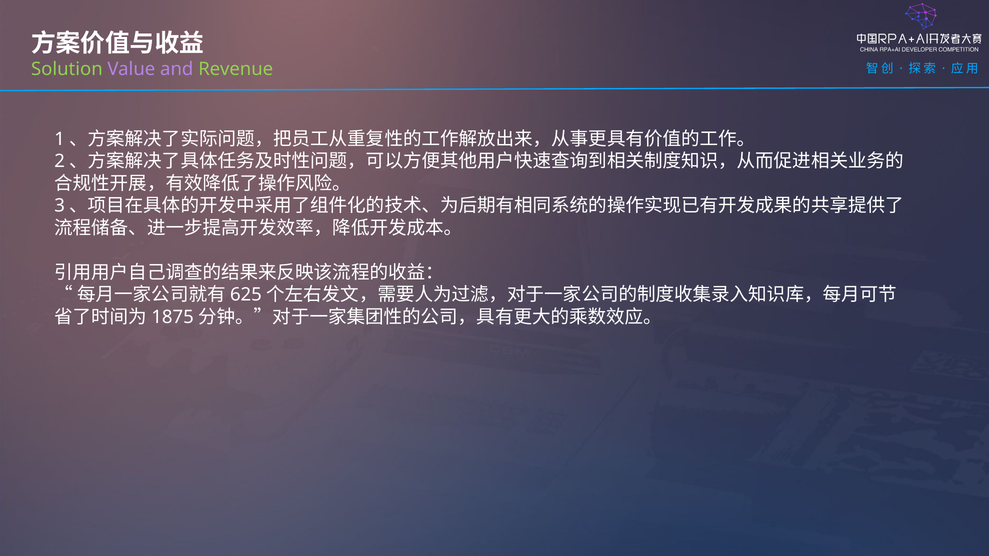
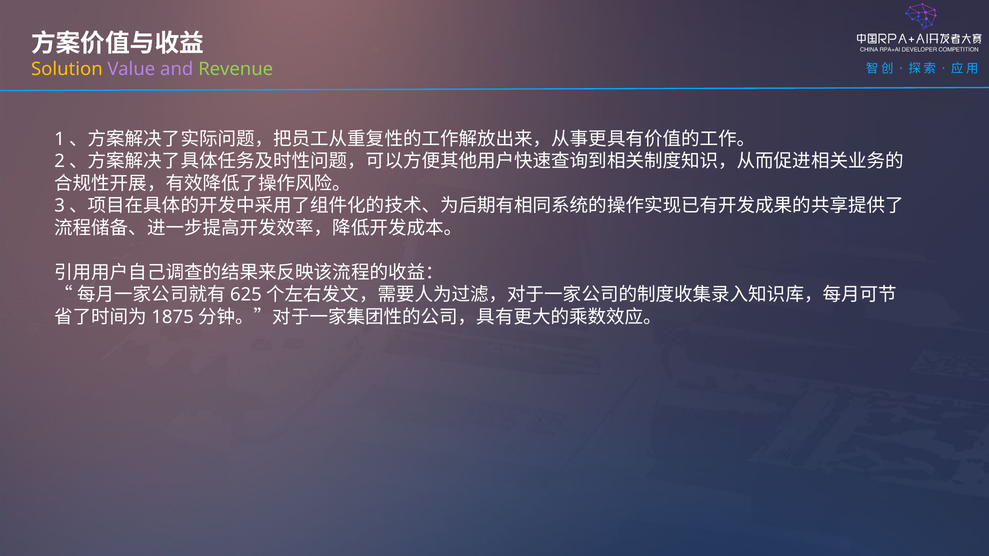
Solution colour: light green -> yellow
